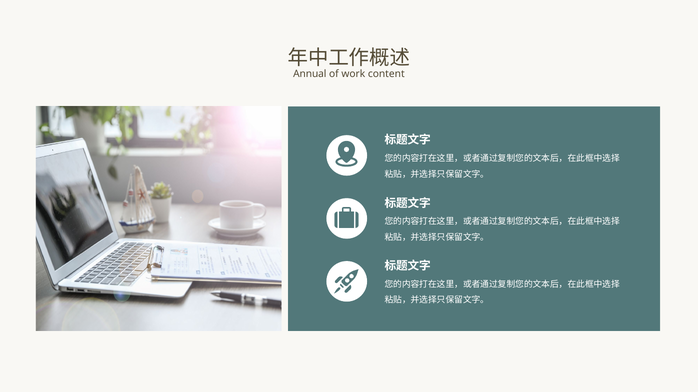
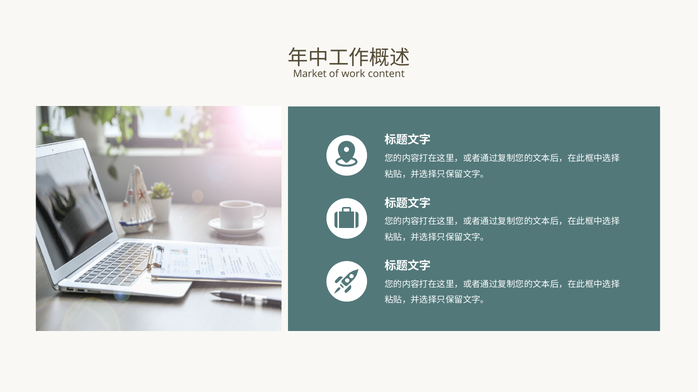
Annual: Annual -> Market
